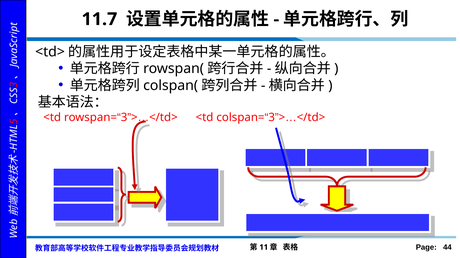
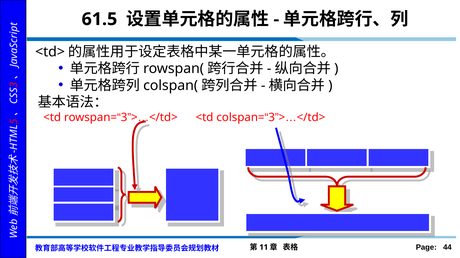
11.7: 11.7 -> 61.5
